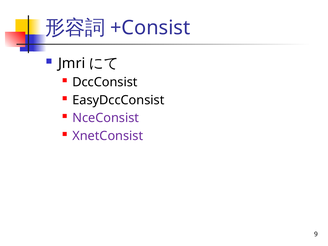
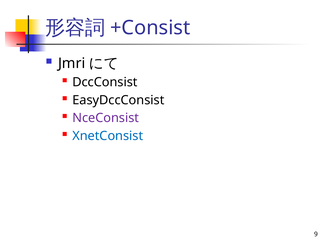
XnetConsist colour: purple -> blue
